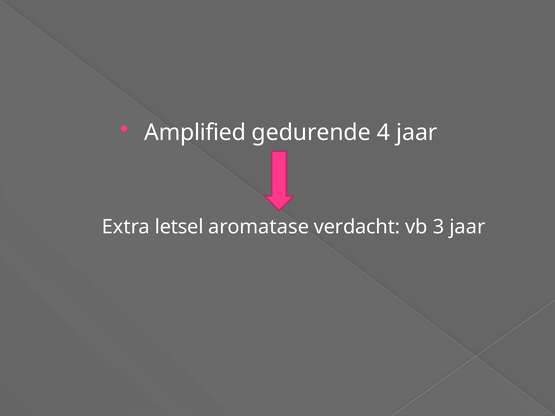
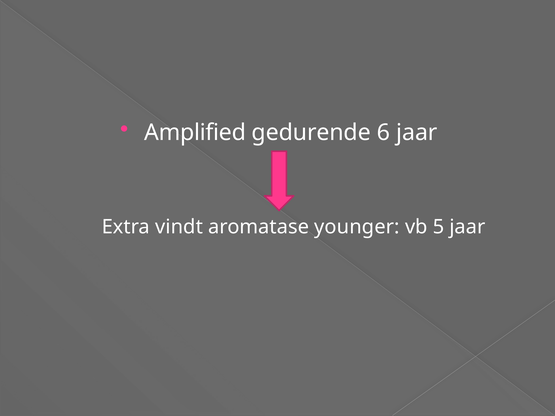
4: 4 -> 6
letsel: letsel -> vindt
verdacht: verdacht -> younger
3: 3 -> 5
